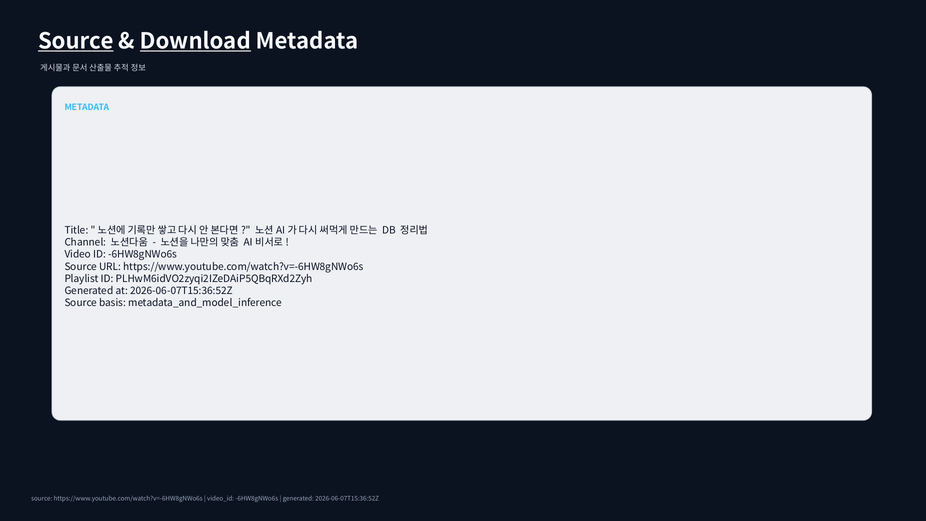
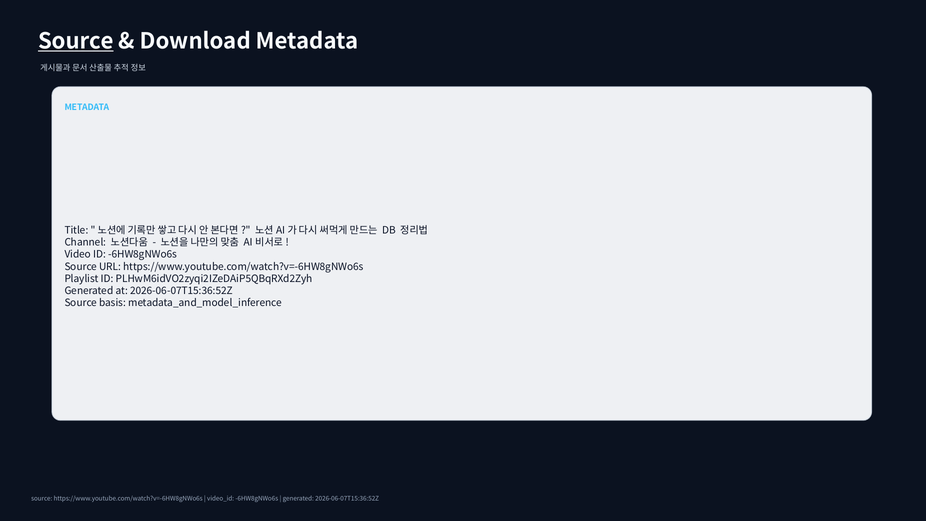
Download underline: present -> none
